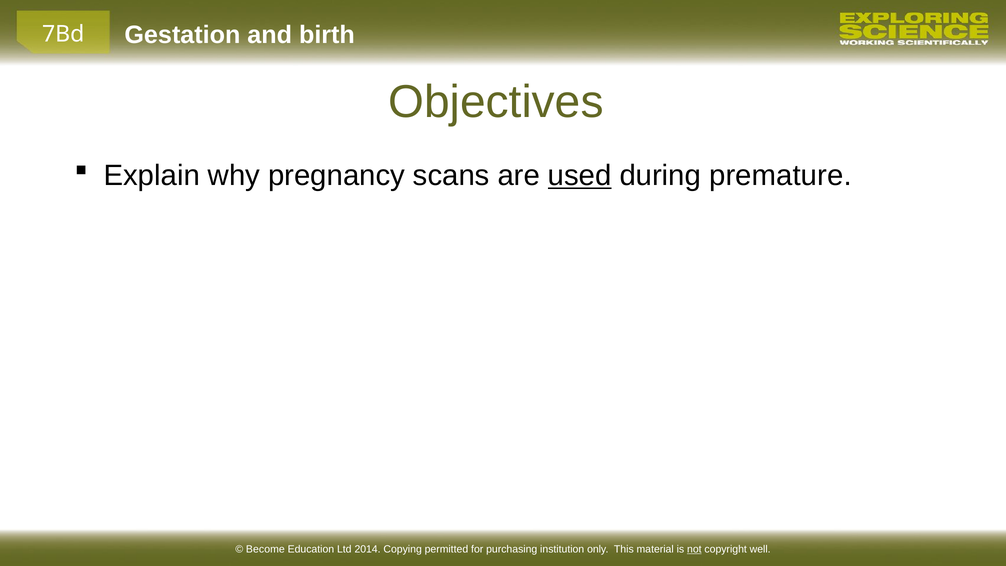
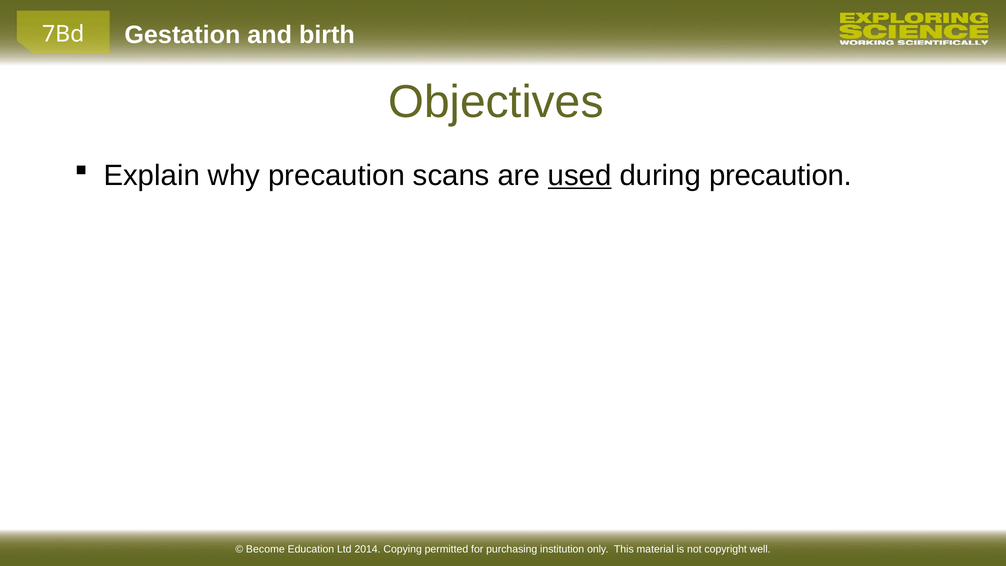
why pregnancy: pregnancy -> precaution
during premature: premature -> precaution
not underline: present -> none
